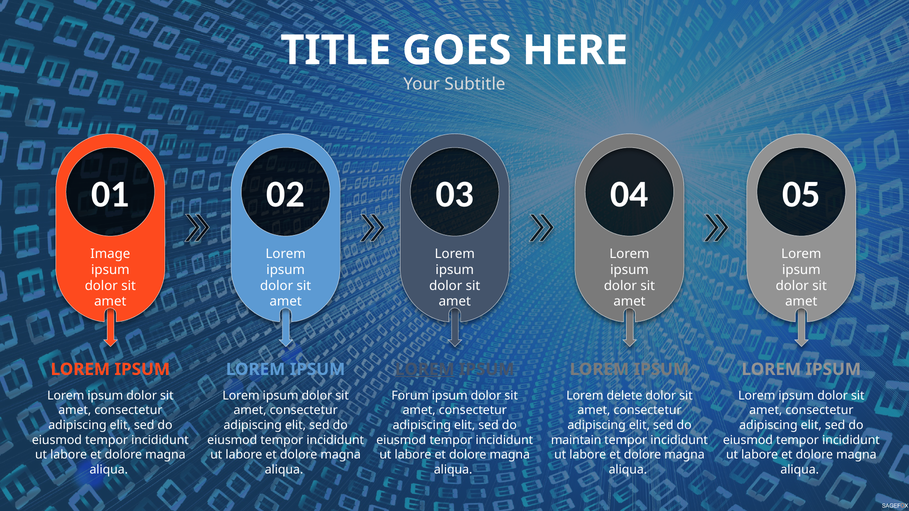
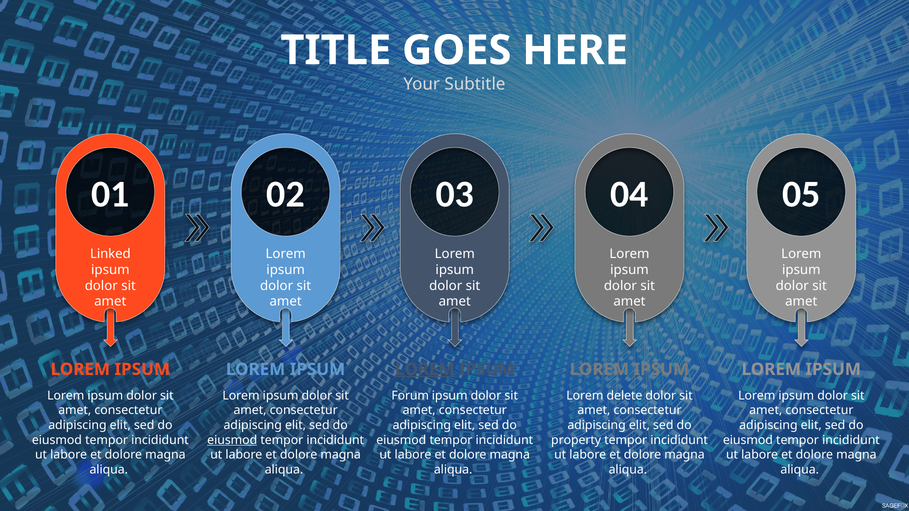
Image: Image -> Linked
eiusmod at (232, 440) underline: none -> present
maintain: maintain -> property
